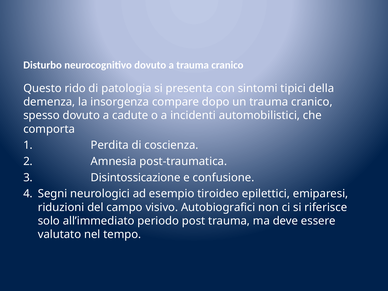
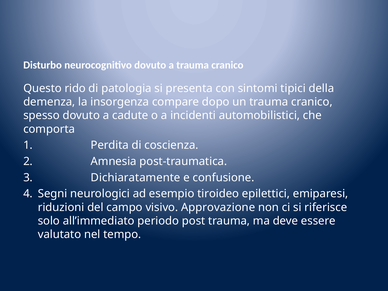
Disintossicazione: Disintossicazione -> Dichiaratamente
Autobiografici: Autobiografici -> Approvazione
